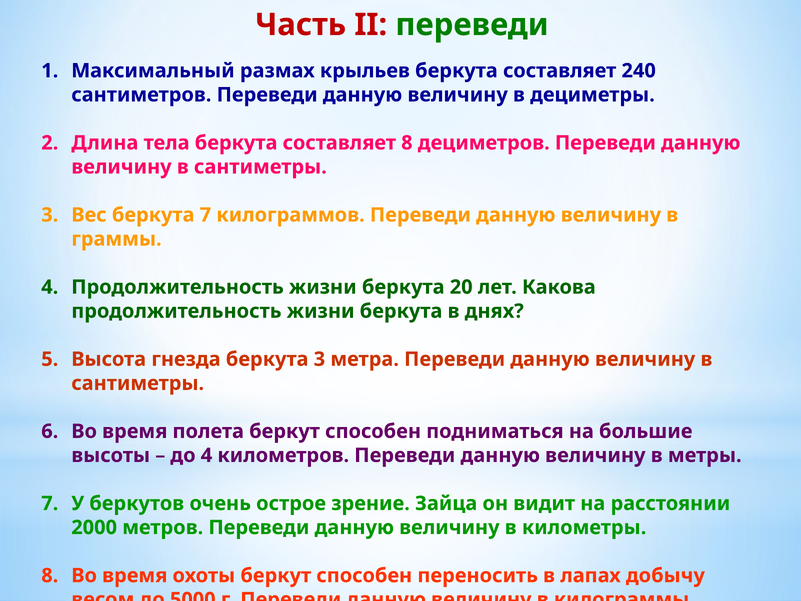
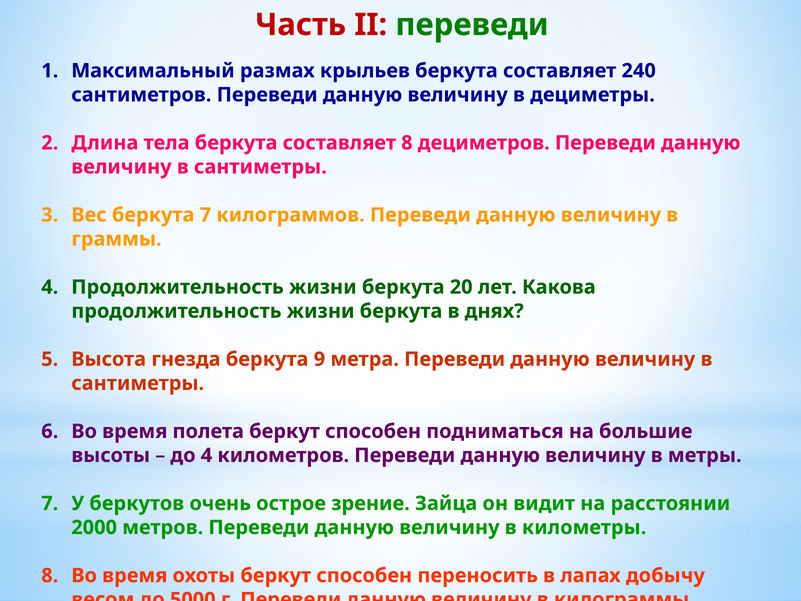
беркута 3: 3 -> 9
